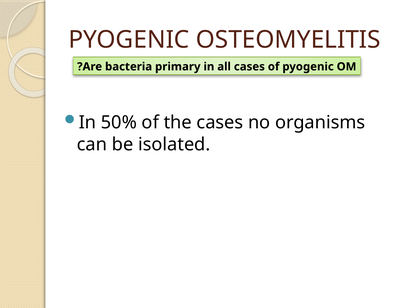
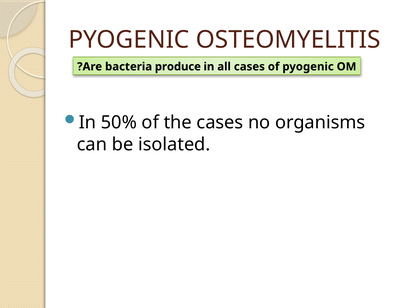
primary: primary -> produce
